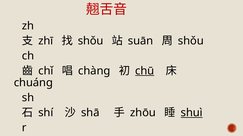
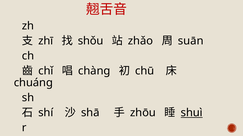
suān: suān -> zhǎo
shǒu at (191, 41): shǒu -> suān
chū underline: present -> none
